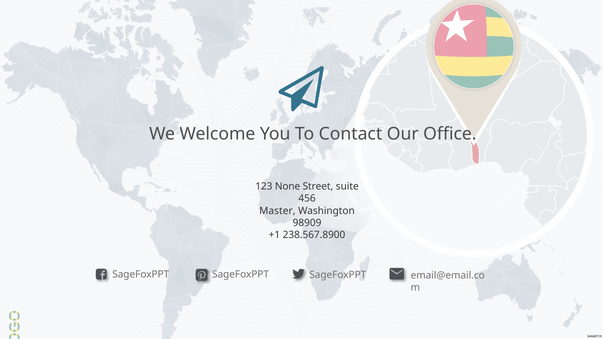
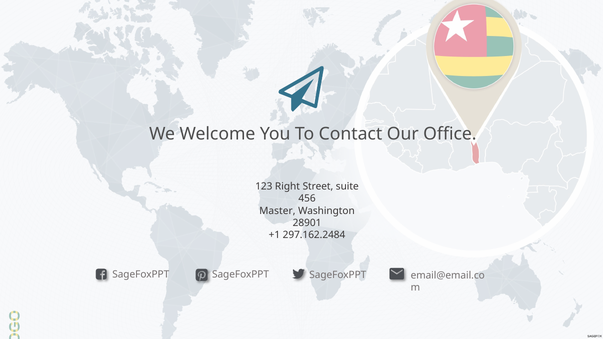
None: None -> Right
98909: 98909 -> 28901
238.567.8900: 238.567.8900 -> 297.162.2484
